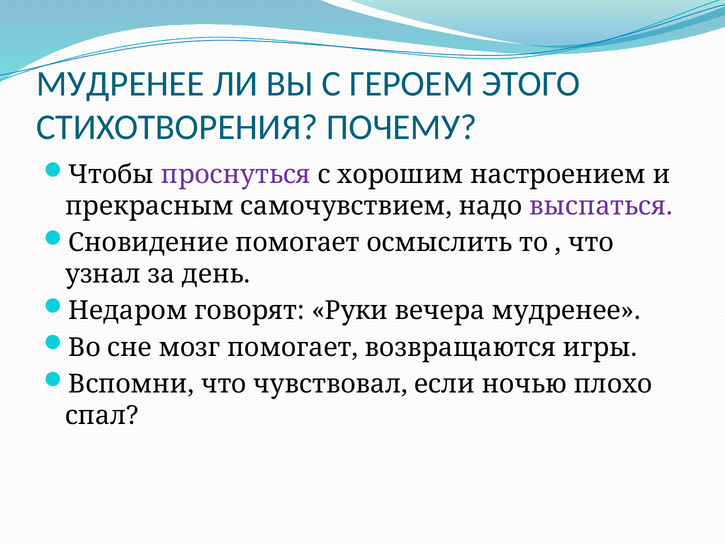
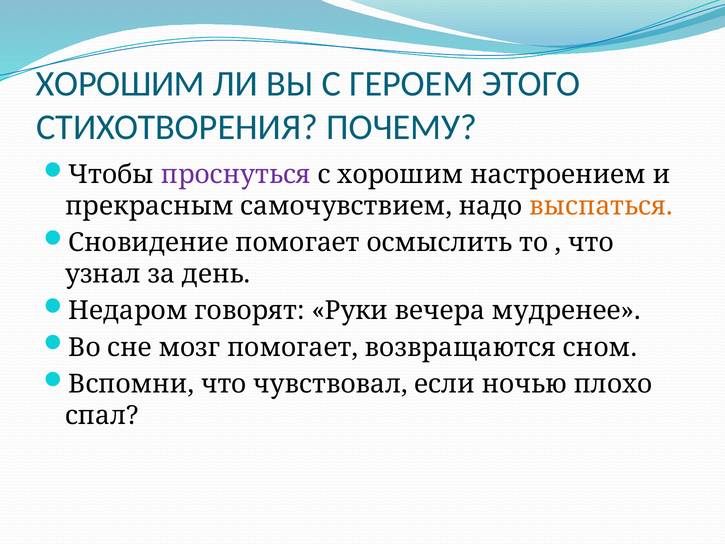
МУДРЕНЕЕ at (120, 84): МУДРЕНЕЕ -> ХОРОШИМ
выспаться colour: purple -> orange
игры: игры -> сном
